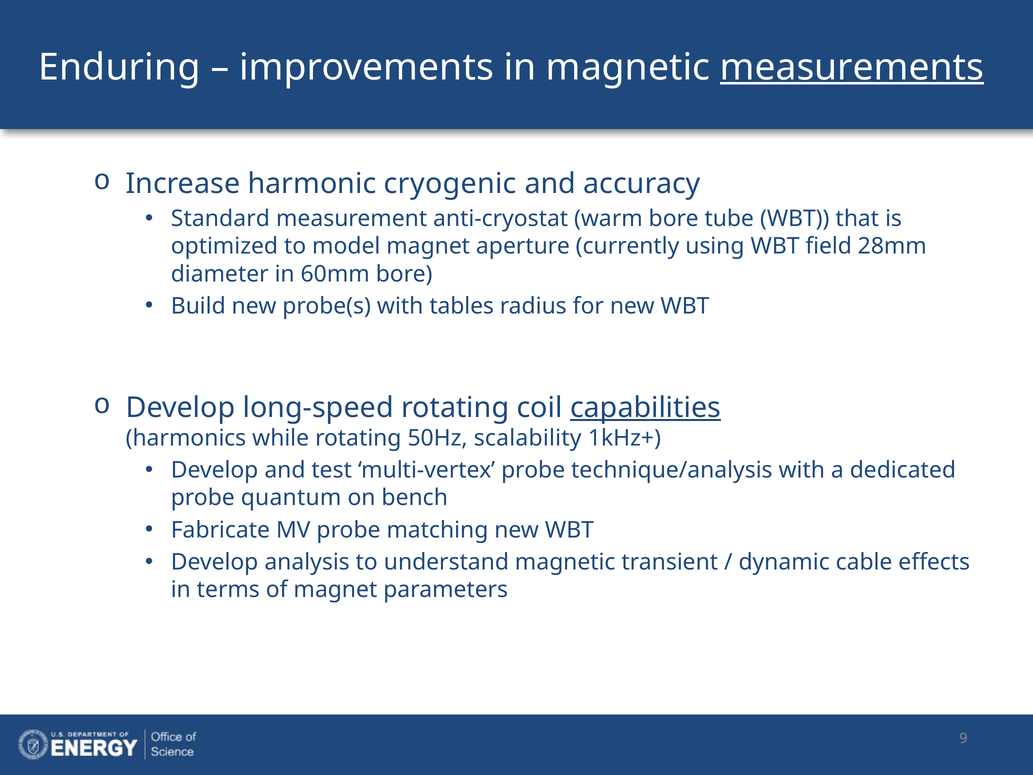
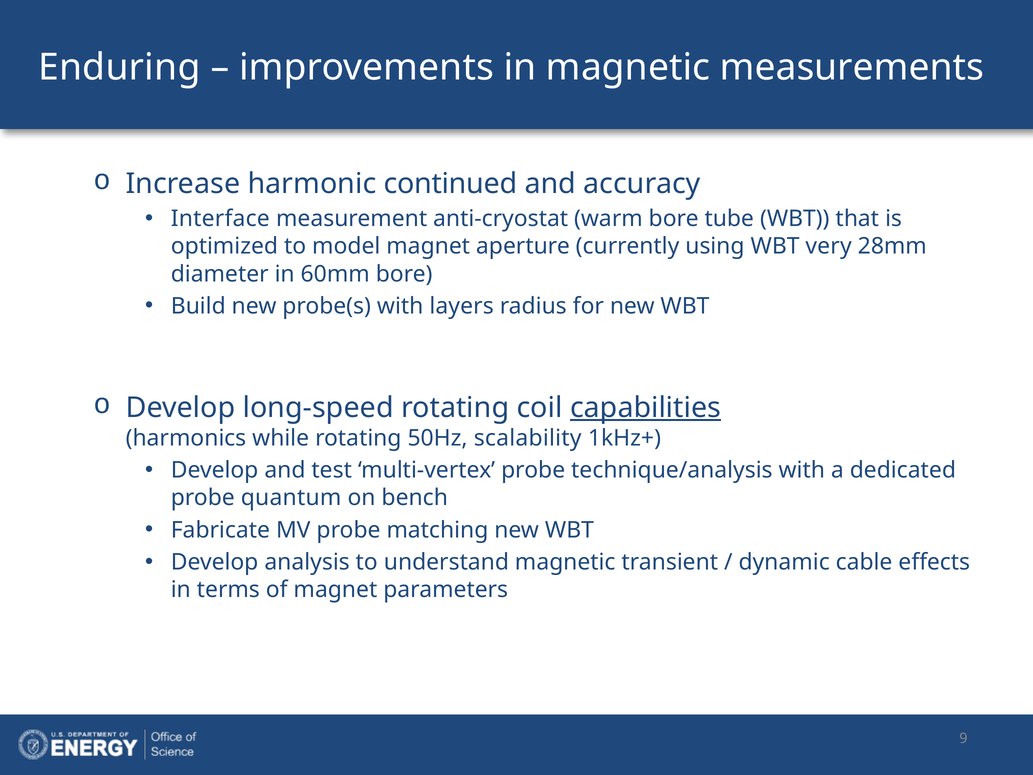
measurements underline: present -> none
cryogenic: cryogenic -> continued
Standard: Standard -> Interface
field: field -> very
tables: tables -> layers
